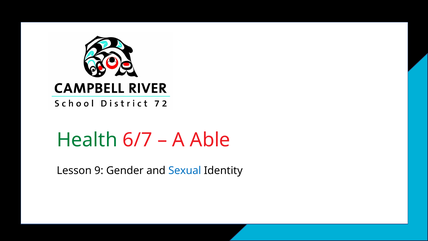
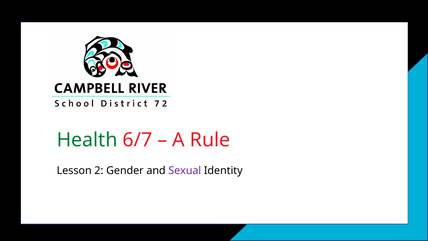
Able: Able -> Rule
9: 9 -> 2
Sexual colour: blue -> purple
